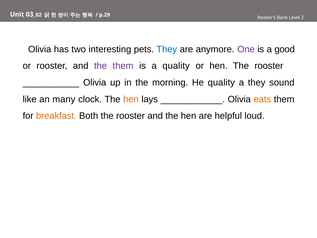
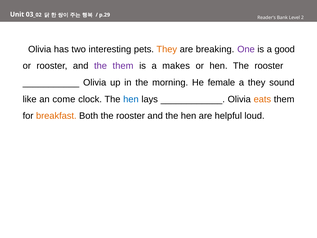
They at (167, 49) colour: blue -> orange
anymore: anymore -> breaking
a quality: quality -> makes
He quality: quality -> female
many: many -> come
hen at (131, 99) colour: orange -> blue
